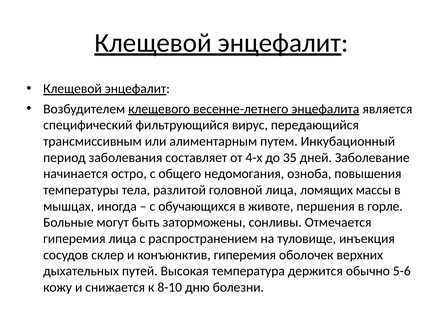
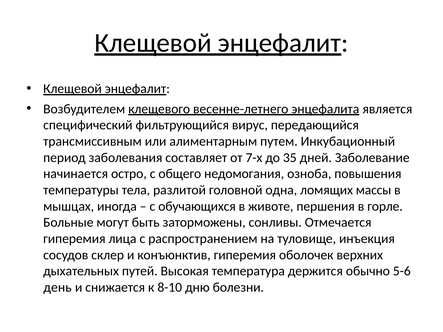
4-х: 4-х -> 7-х
головной лица: лица -> одна
кожу: кожу -> день
